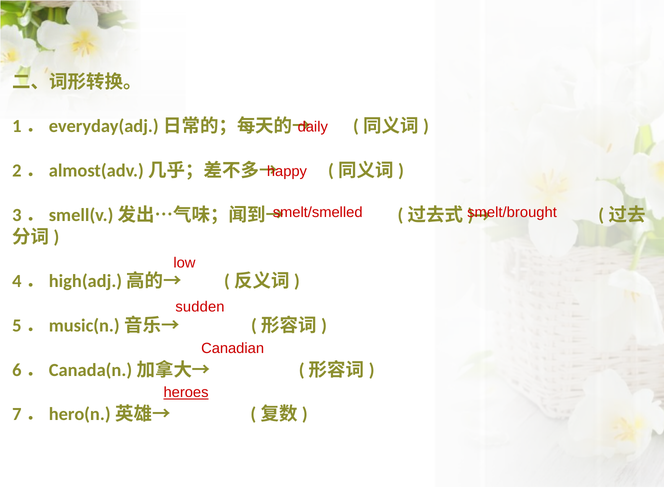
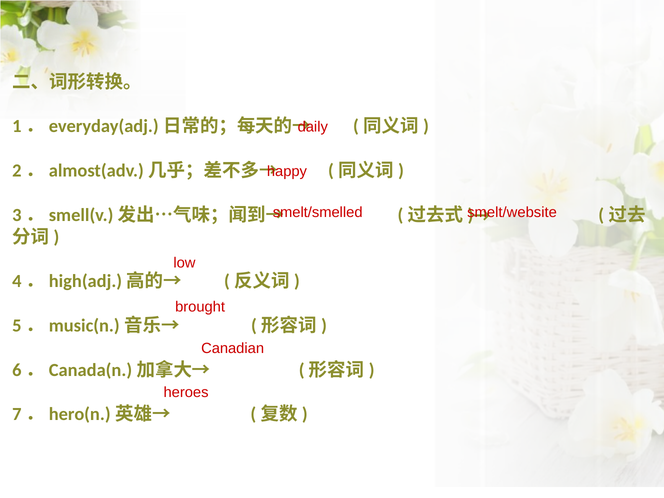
smelt/brought: smelt/brought -> smelt/website
sudden: sudden -> brought
heroes underline: present -> none
